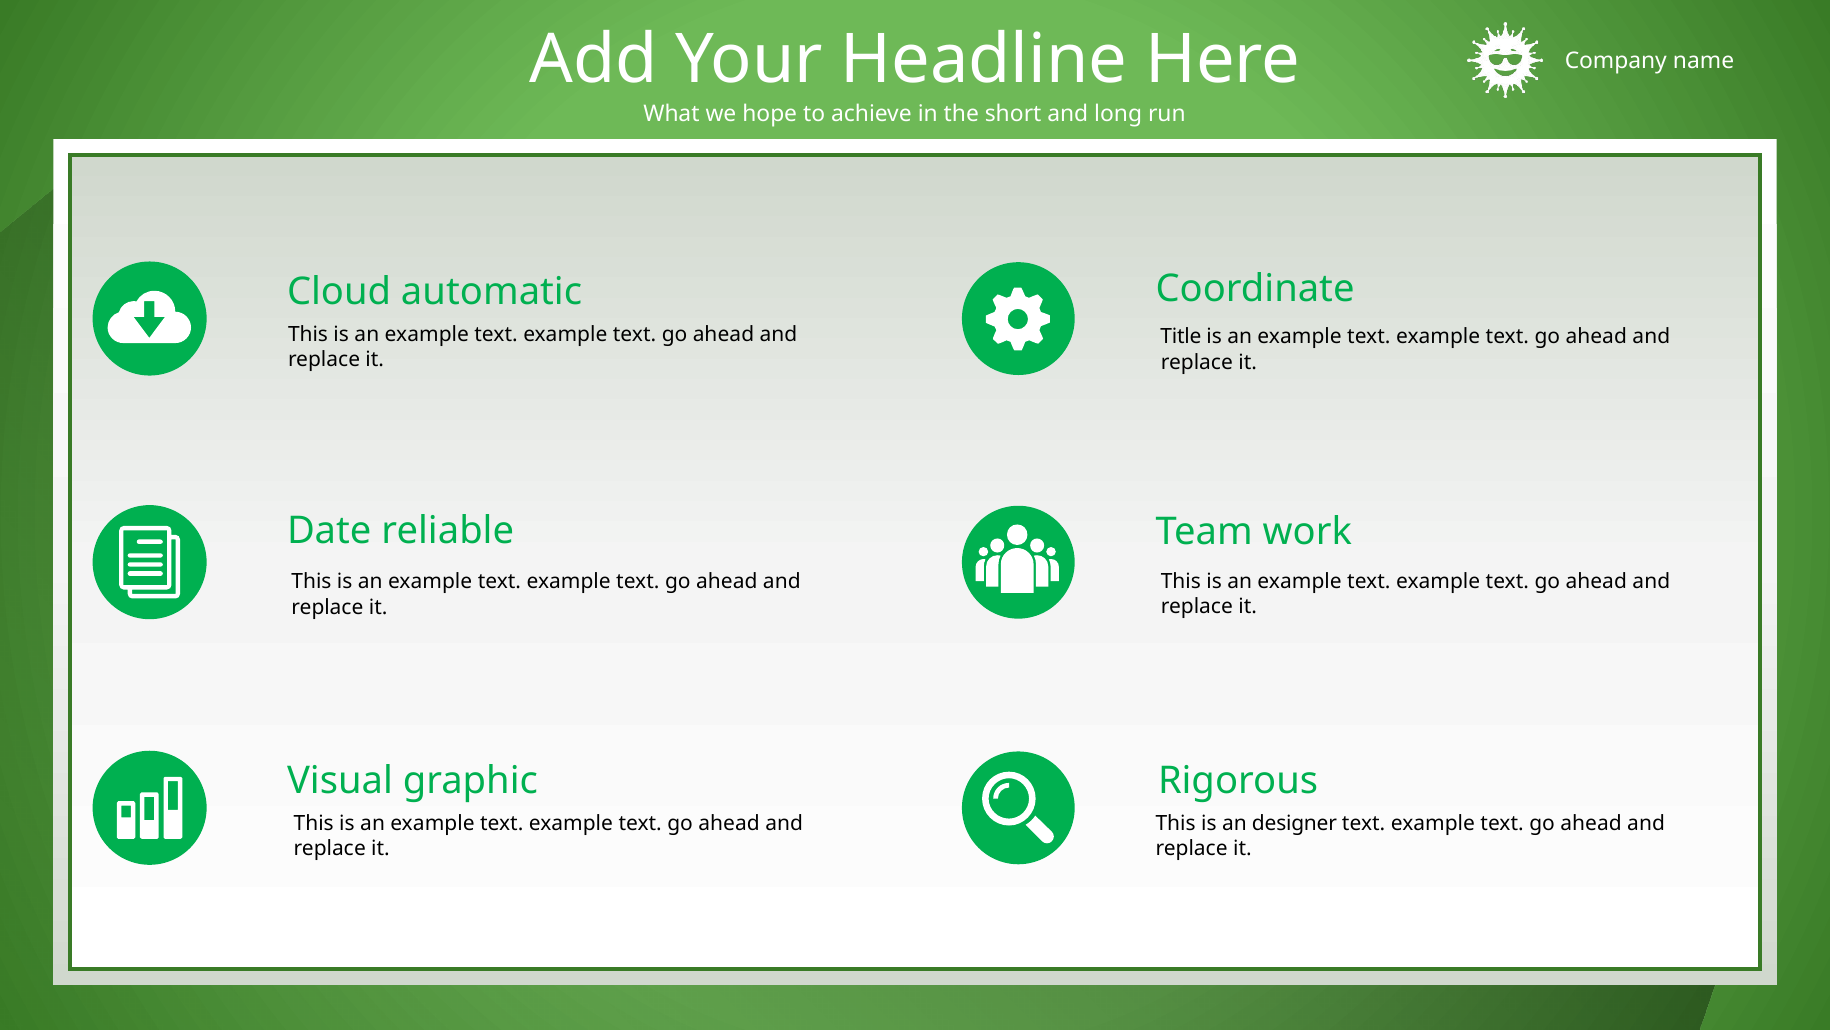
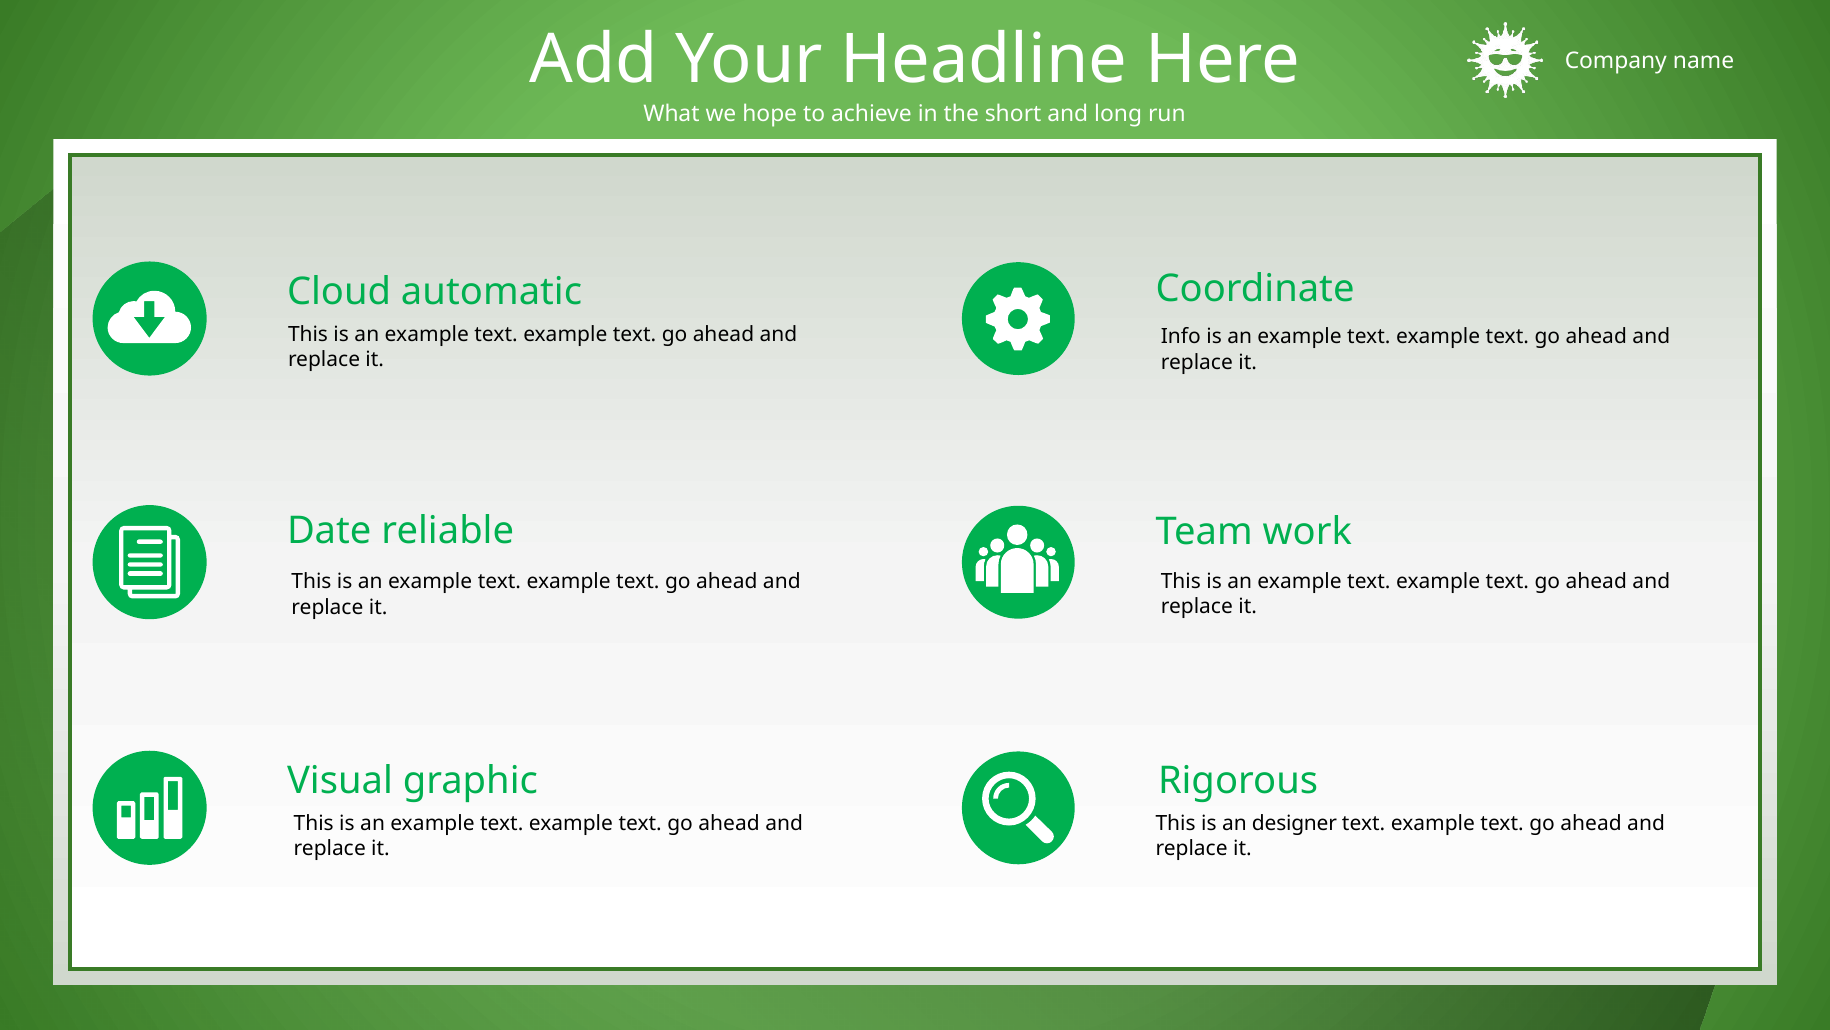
Title: Title -> Info
